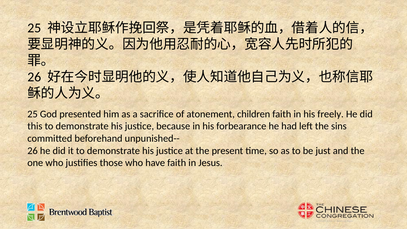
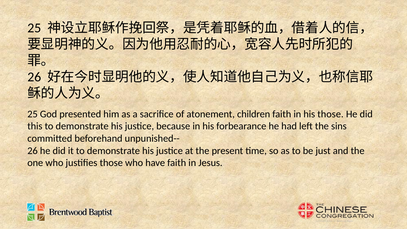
his freely: freely -> those
